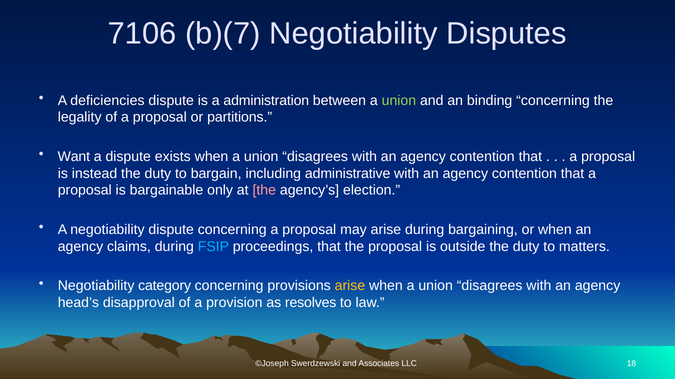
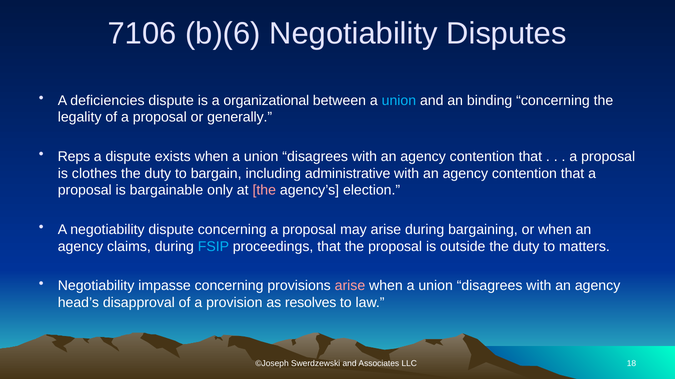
b)(7: b)(7 -> b)(6
administration: administration -> organizational
union at (399, 101) colour: light green -> light blue
partitions: partitions -> generally
Want: Want -> Reps
instead: instead -> clothes
category: category -> impasse
arise at (350, 286) colour: yellow -> pink
